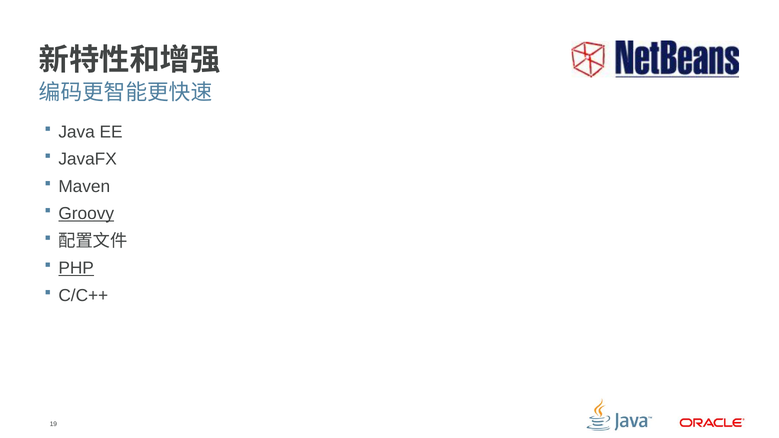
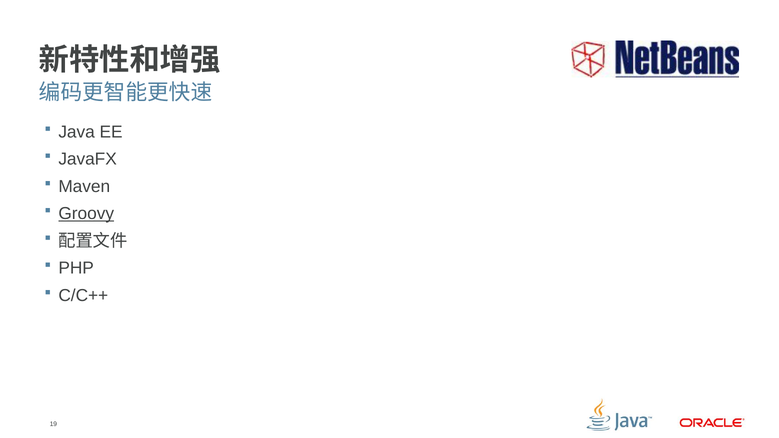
PHP underline: present -> none
